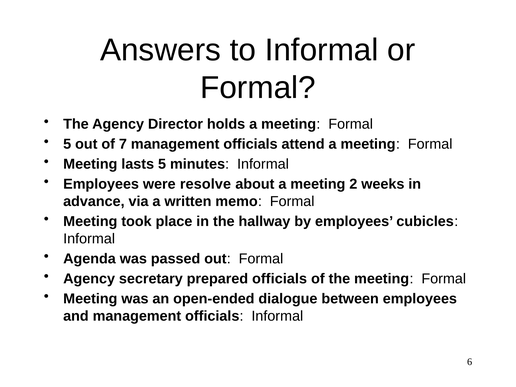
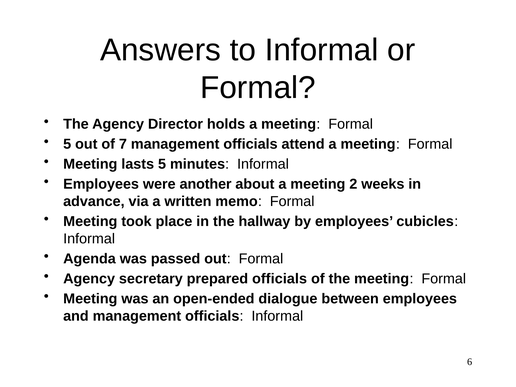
resolve: resolve -> another
